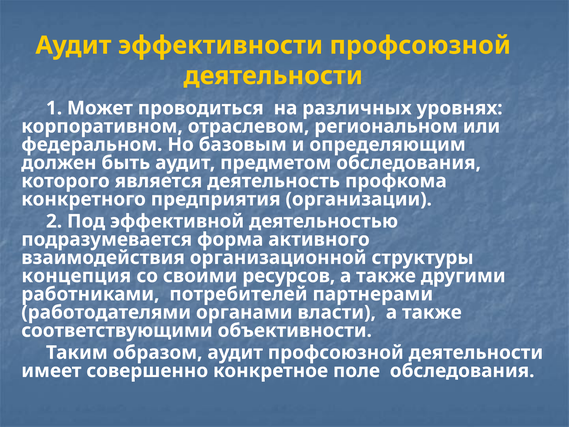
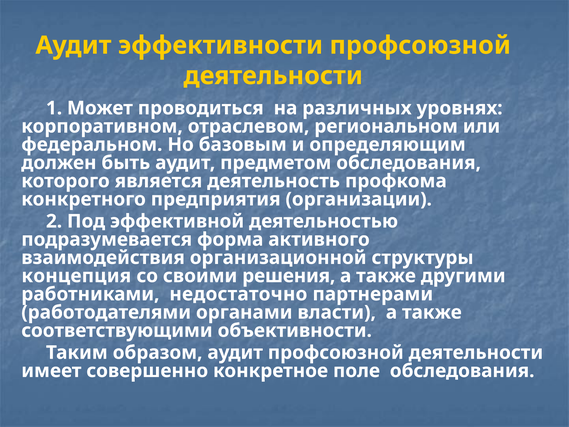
ресурсов: ресурсов -> решения
потребителей: потребителей -> недостаточно
